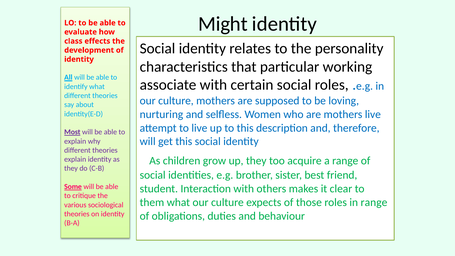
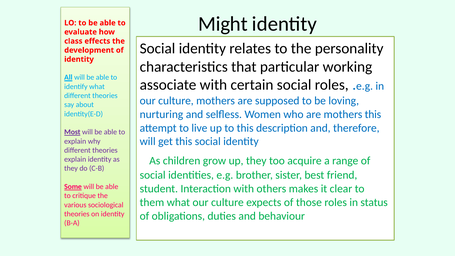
mothers live: live -> this
in range: range -> status
